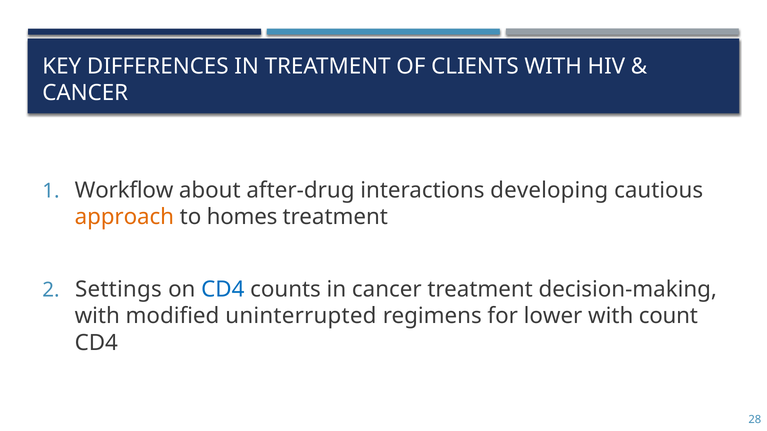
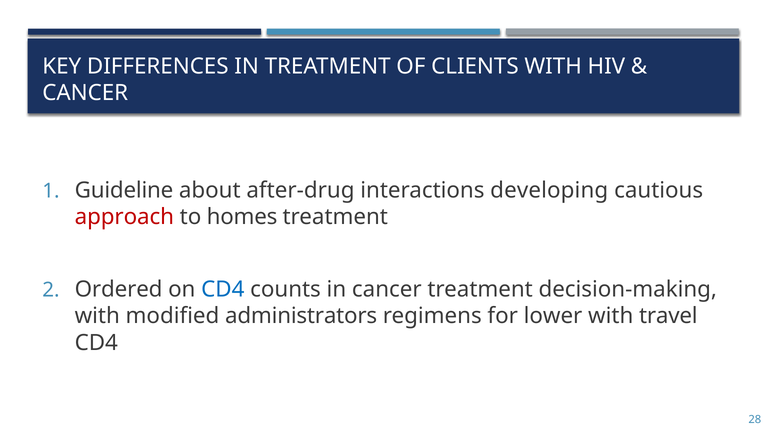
Workflow: Workflow -> Guideline
approach colour: orange -> red
Settings: Settings -> Ordered
uninterrupted: uninterrupted -> administrators
count: count -> travel
